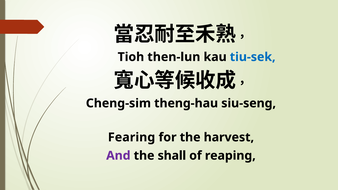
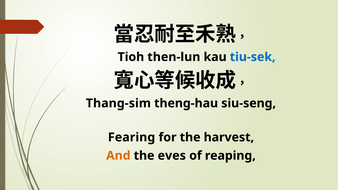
Cheng-sim: Cheng-sim -> Thang-sim
And colour: purple -> orange
shall: shall -> eves
